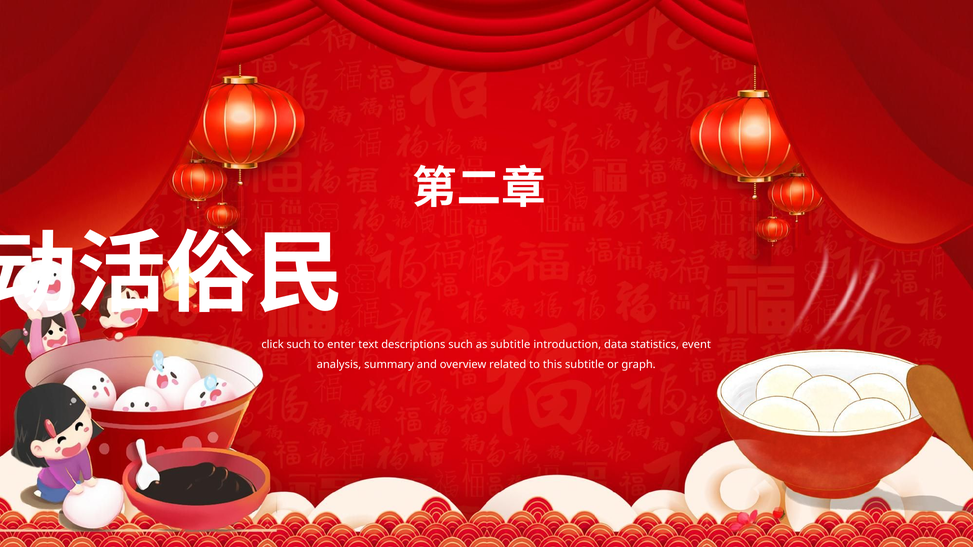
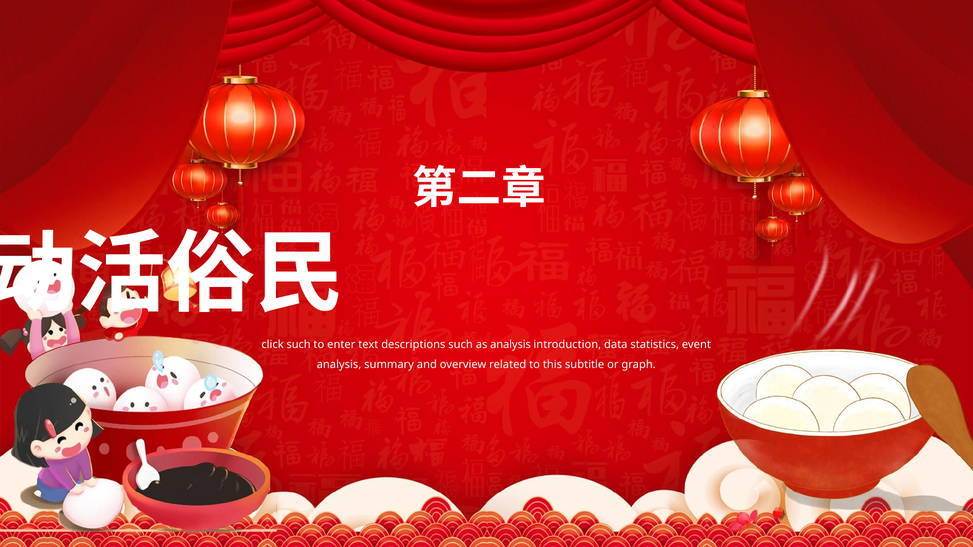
as subtitle: subtitle -> analysis
